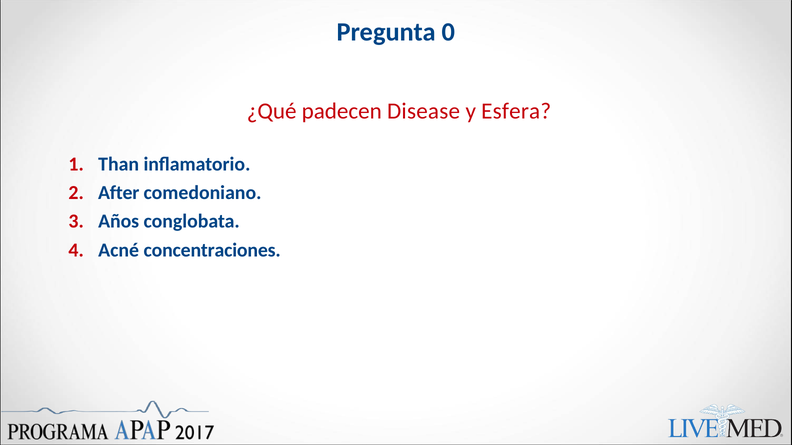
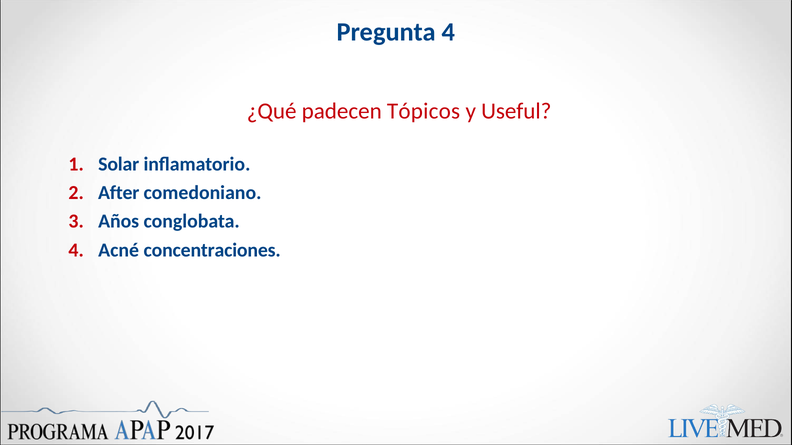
Pregunta 0: 0 -> 4
Disease: Disease -> Tópicos
Esfera: Esfera -> Useful
Than: Than -> Solar
